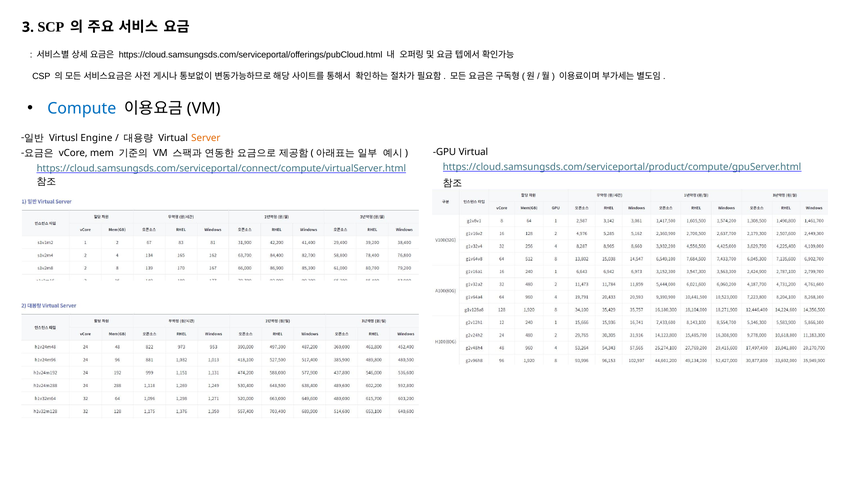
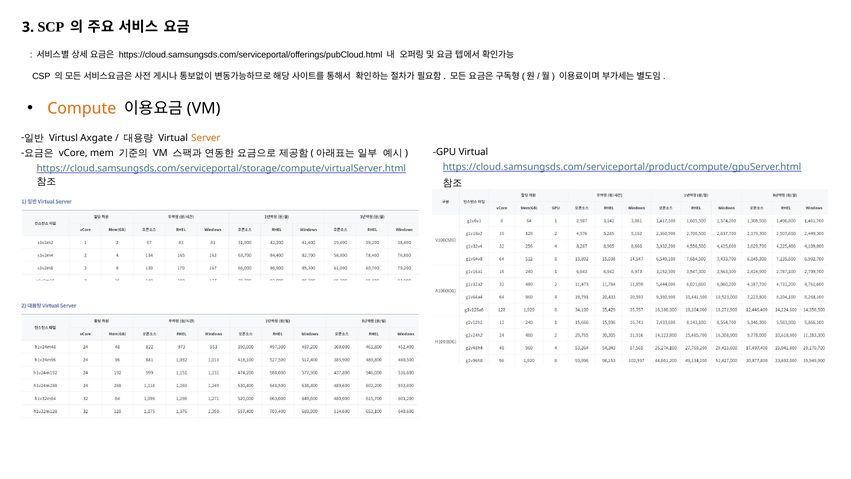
Compute colour: blue -> orange
Engine: Engine -> Axgate
https://cloud.samsungsds.com/serviceportal/connect/compute/virtualServer.html: https://cloud.samsungsds.com/serviceportal/connect/compute/virtualServer.html -> https://cloud.samsungsds.com/serviceportal/storage/compute/virtualServer.html
